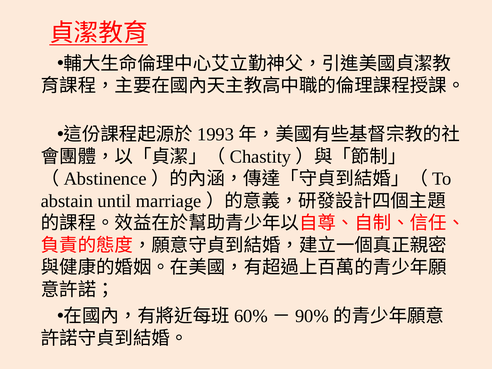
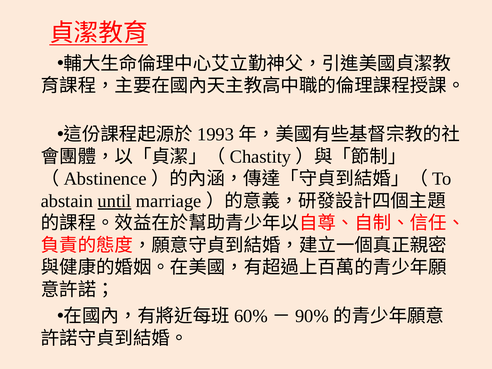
until underline: none -> present
